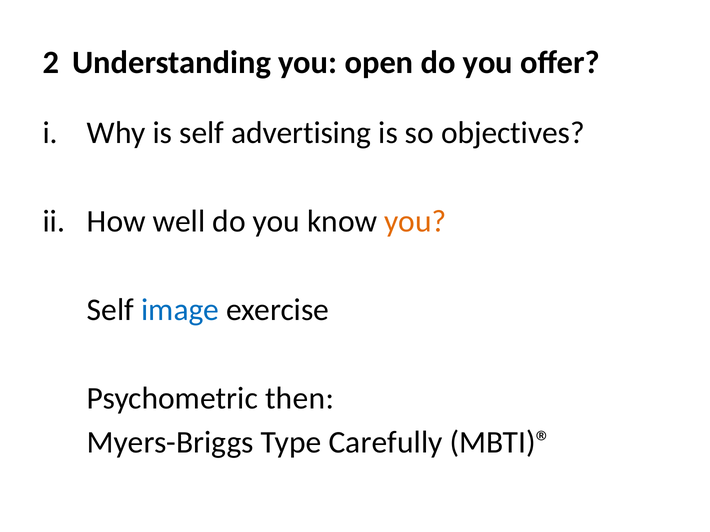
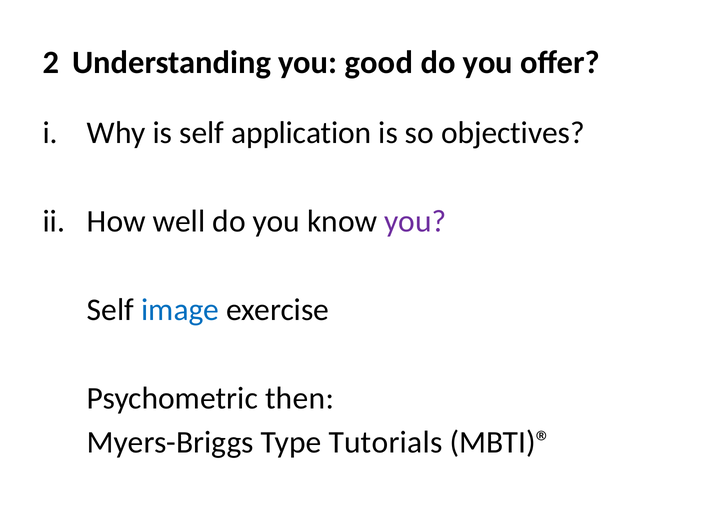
open: open -> good
advertising: advertising -> application
you at (415, 222) colour: orange -> purple
Carefully: Carefully -> Tutorials
